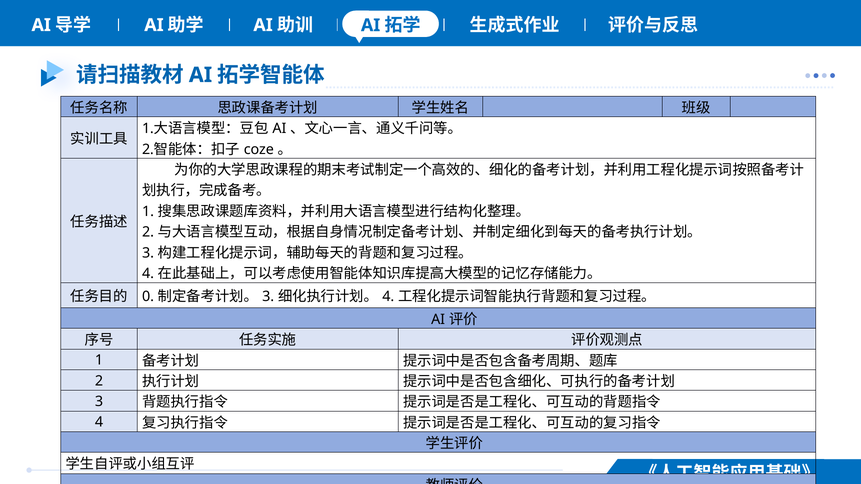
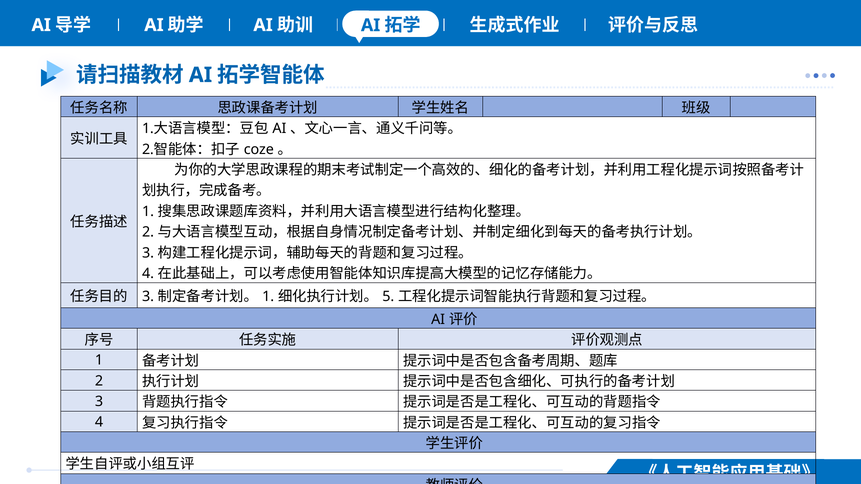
0 at (148, 297): 0 -> 3
3 at (268, 297): 3 -> 1
4 at (388, 297): 4 -> 5
